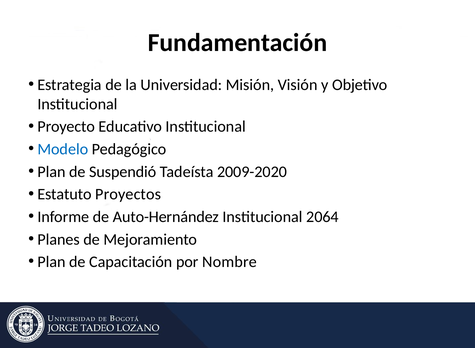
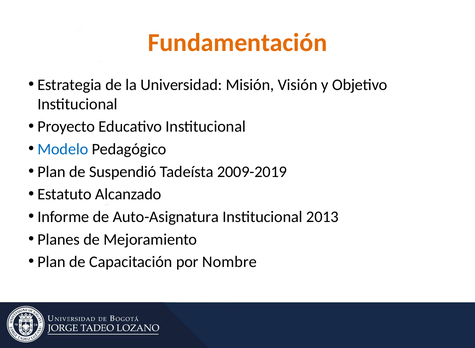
Fundamentación colour: black -> orange
2009-2020: 2009-2020 -> 2009-2019
Proyectos: Proyectos -> Alcanzado
Auto-Hernández: Auto-Hernández -> Auto-Asignatura
2064: 2064 -> 2013
